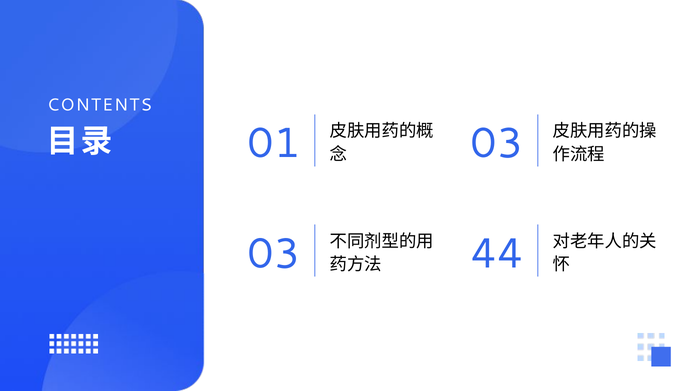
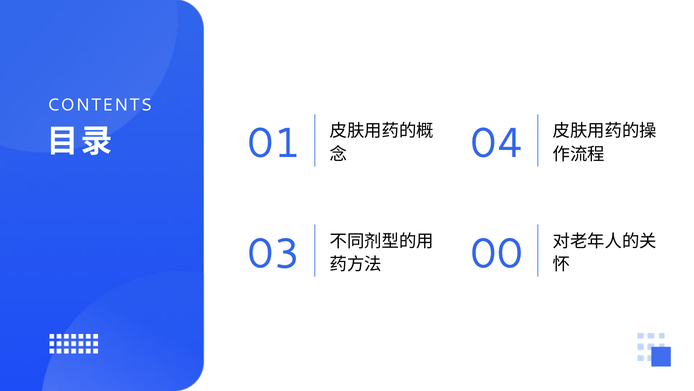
03 at (497, 143): 03 -> 04
44: 44 -> 00
